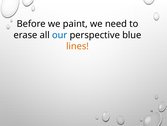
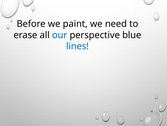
lines colour: orange -> blue
